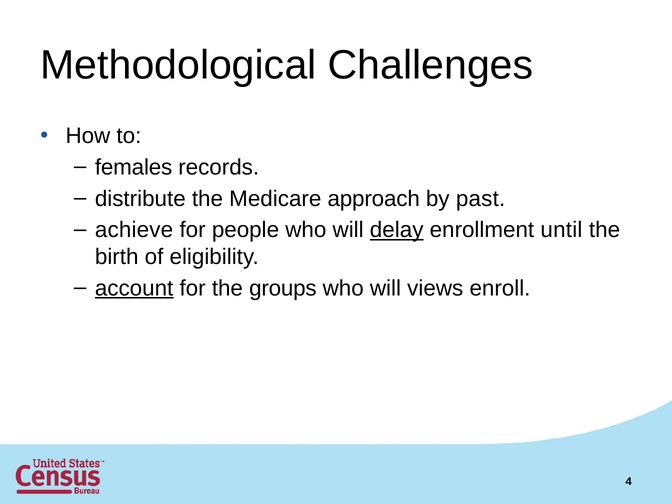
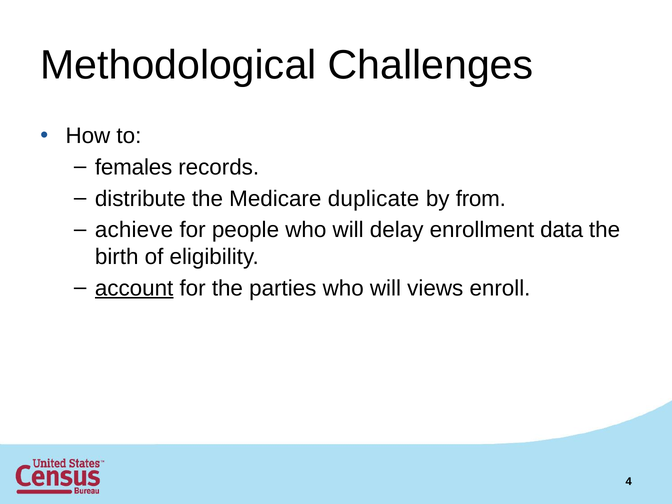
approach: approach -> duplicate
past: past -> from
delay underline: present -> none
until: until -> data
groups: groups -> parties
